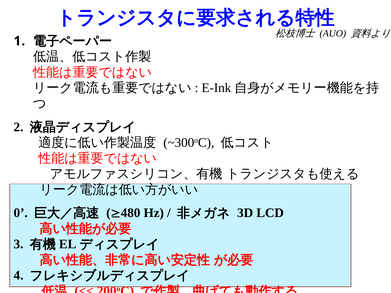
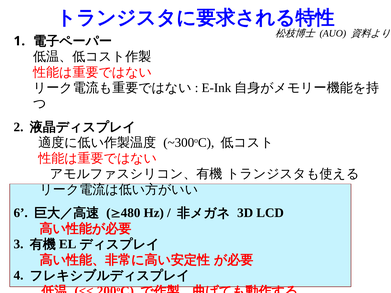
0: 0 -> 6
